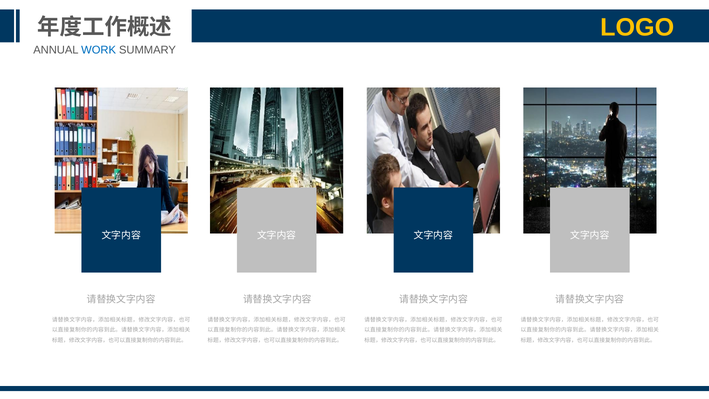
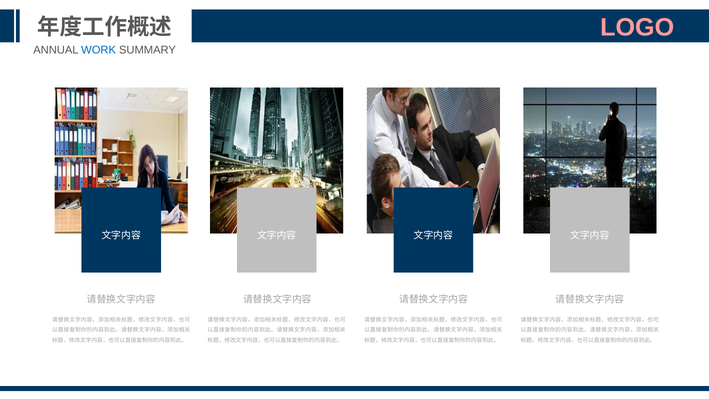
LOGO colour: yellow -> pink
